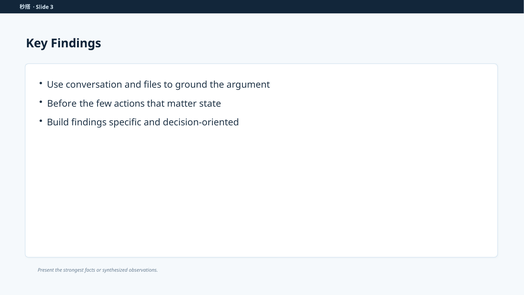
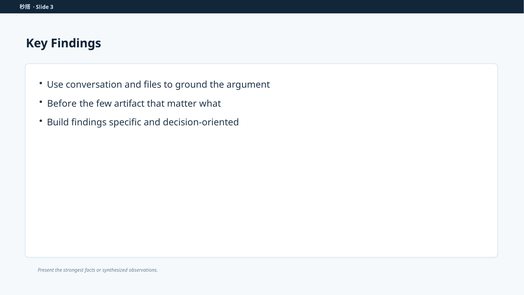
actions: actions -> artifact
state: state -> what
